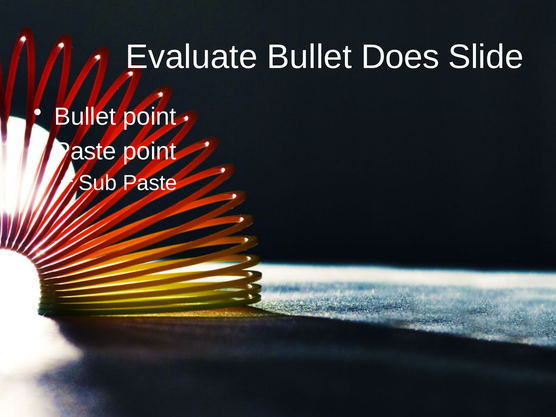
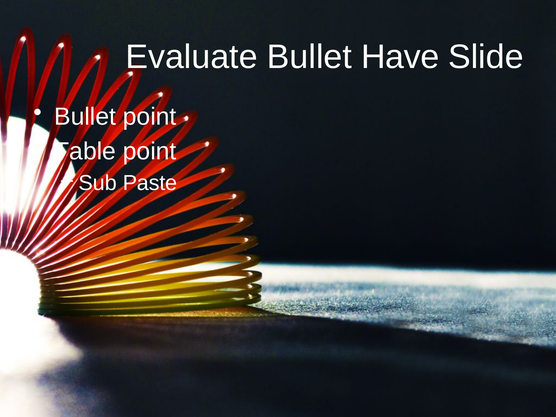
Does: Does -> Have
Paste at (85, 151): Paste -> Table
